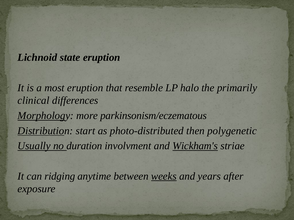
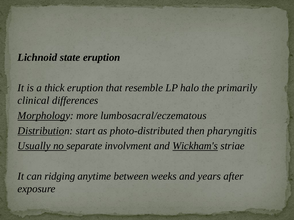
most: most -> thick
parkinsonism/eczematous: parkinsonism/eczematous -> lumbosacral/eczematous
polygenetic: polygenetic -> pharyngitis
duration: duration -> separate
weeks underline: present -> none
